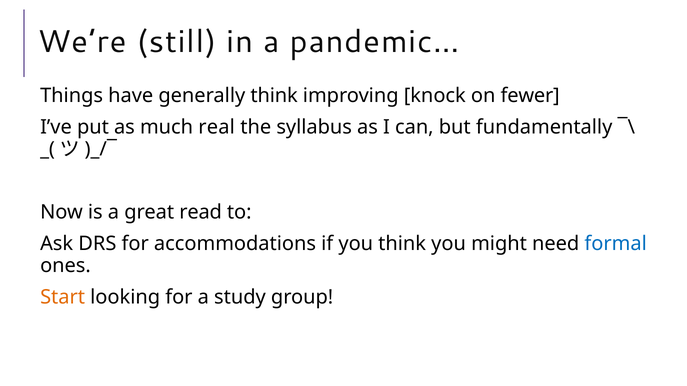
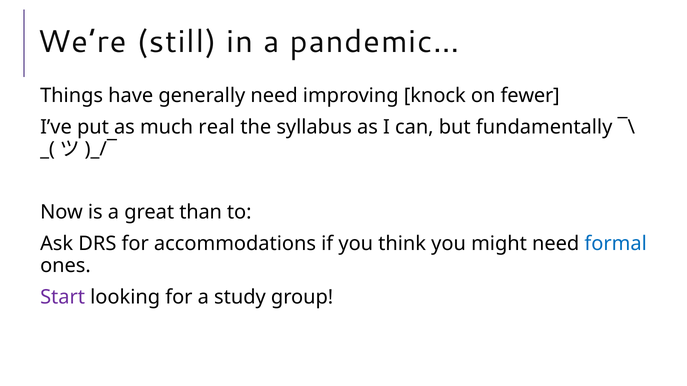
generally think: think -> need
read: read -> than
Start colour: orange -> purple
